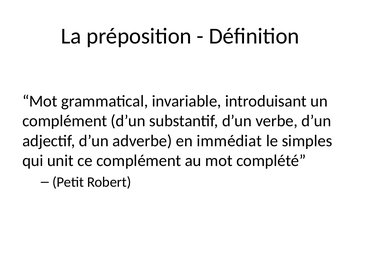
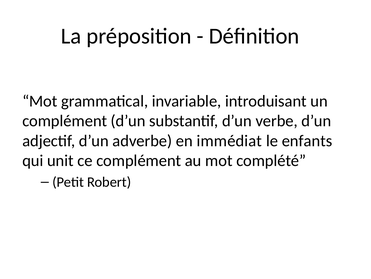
simples: simples -> enfants
